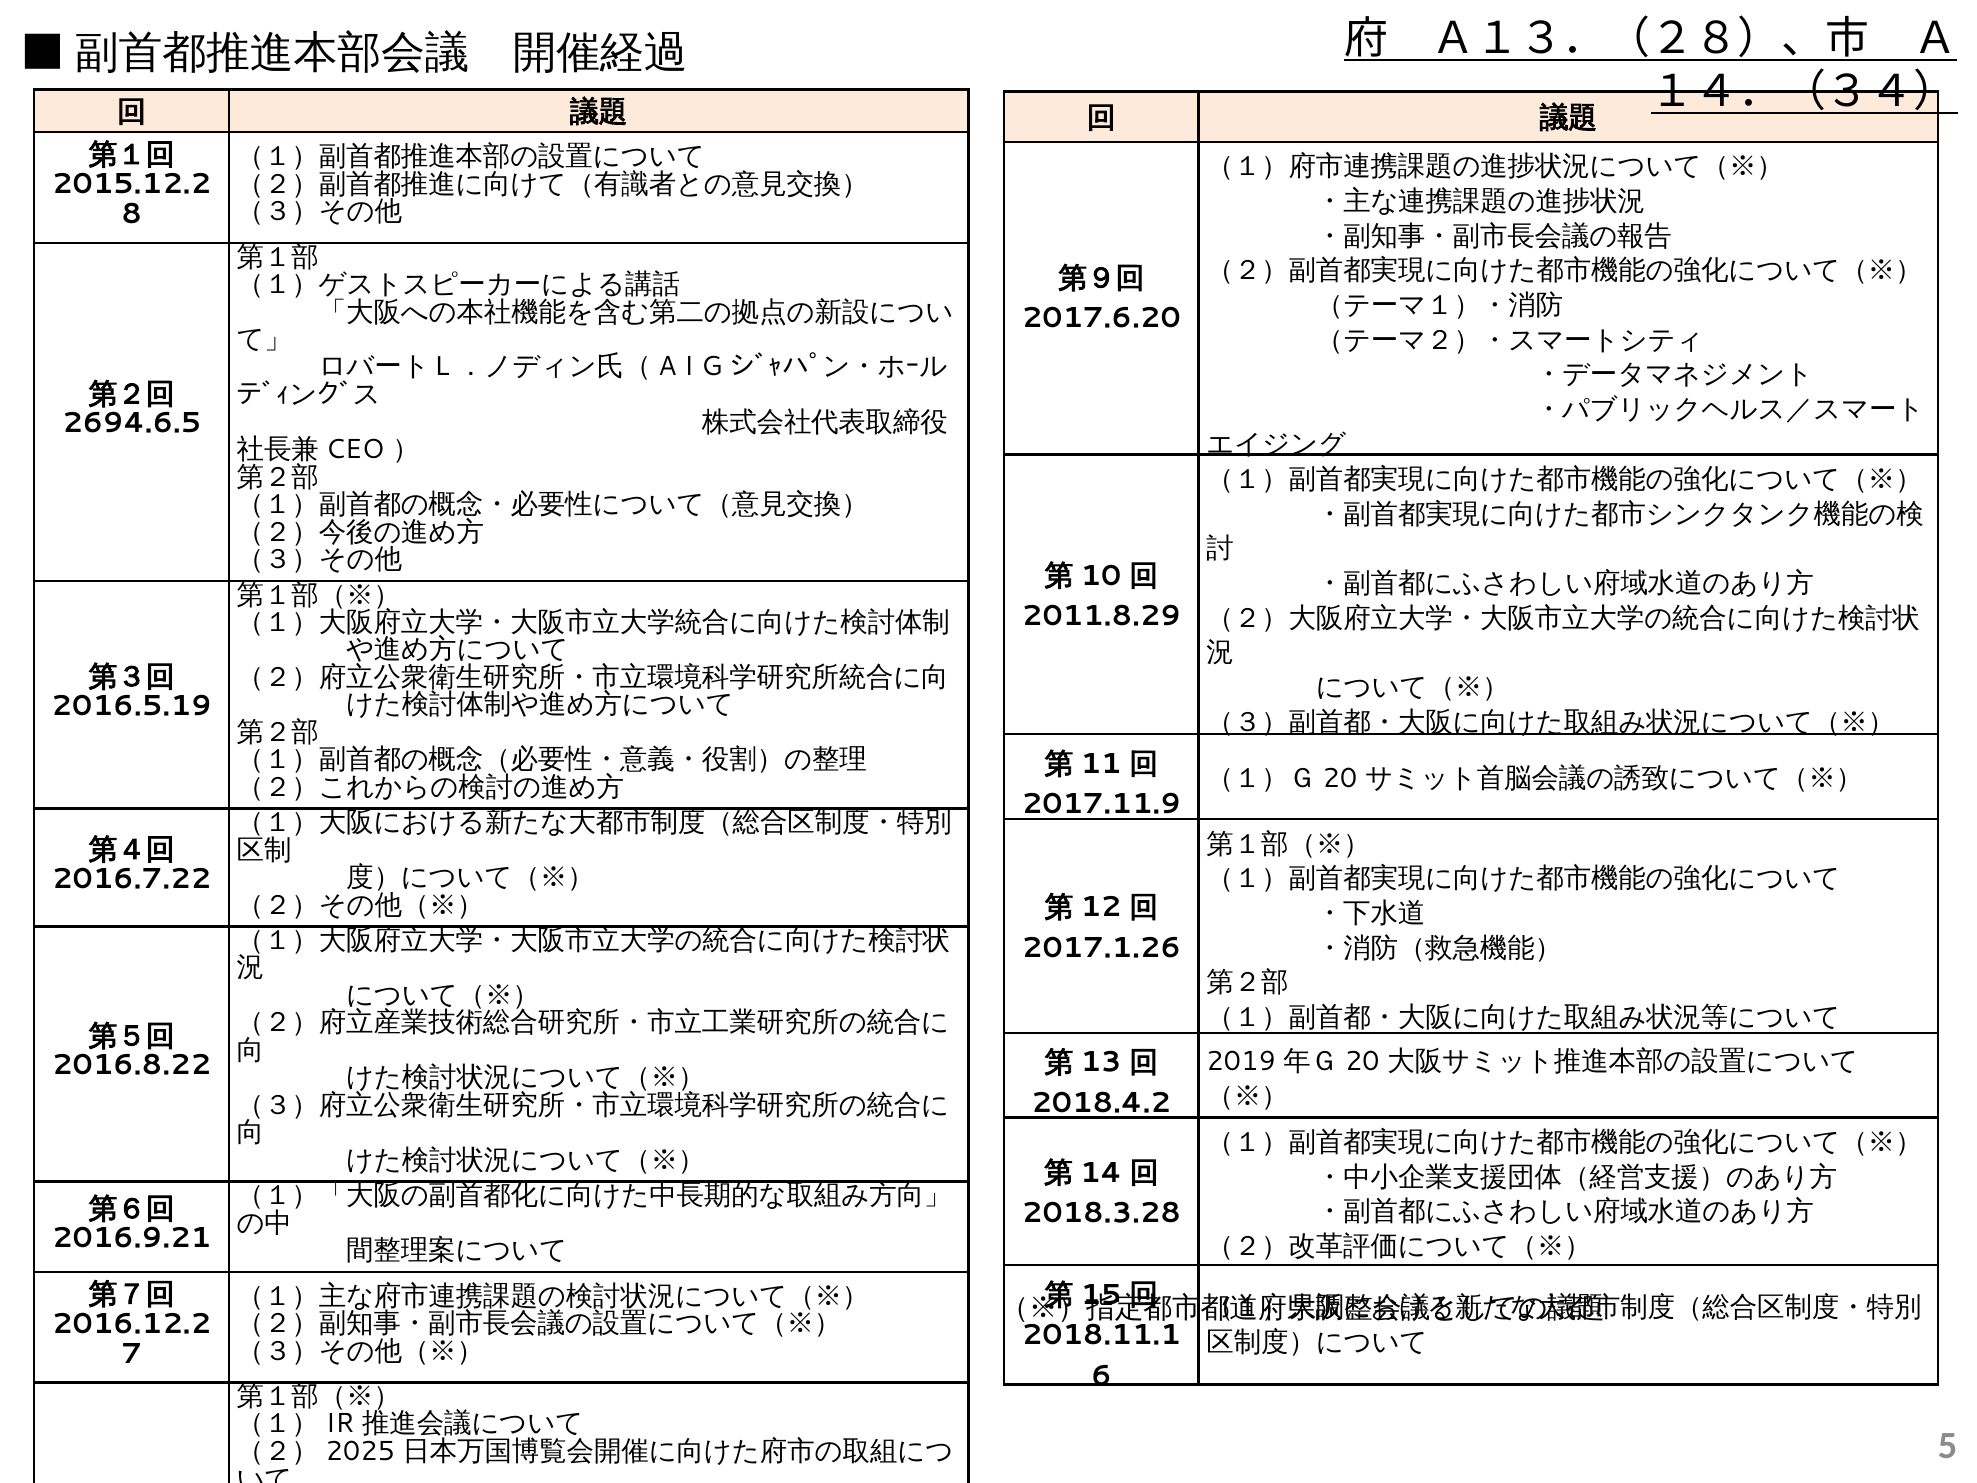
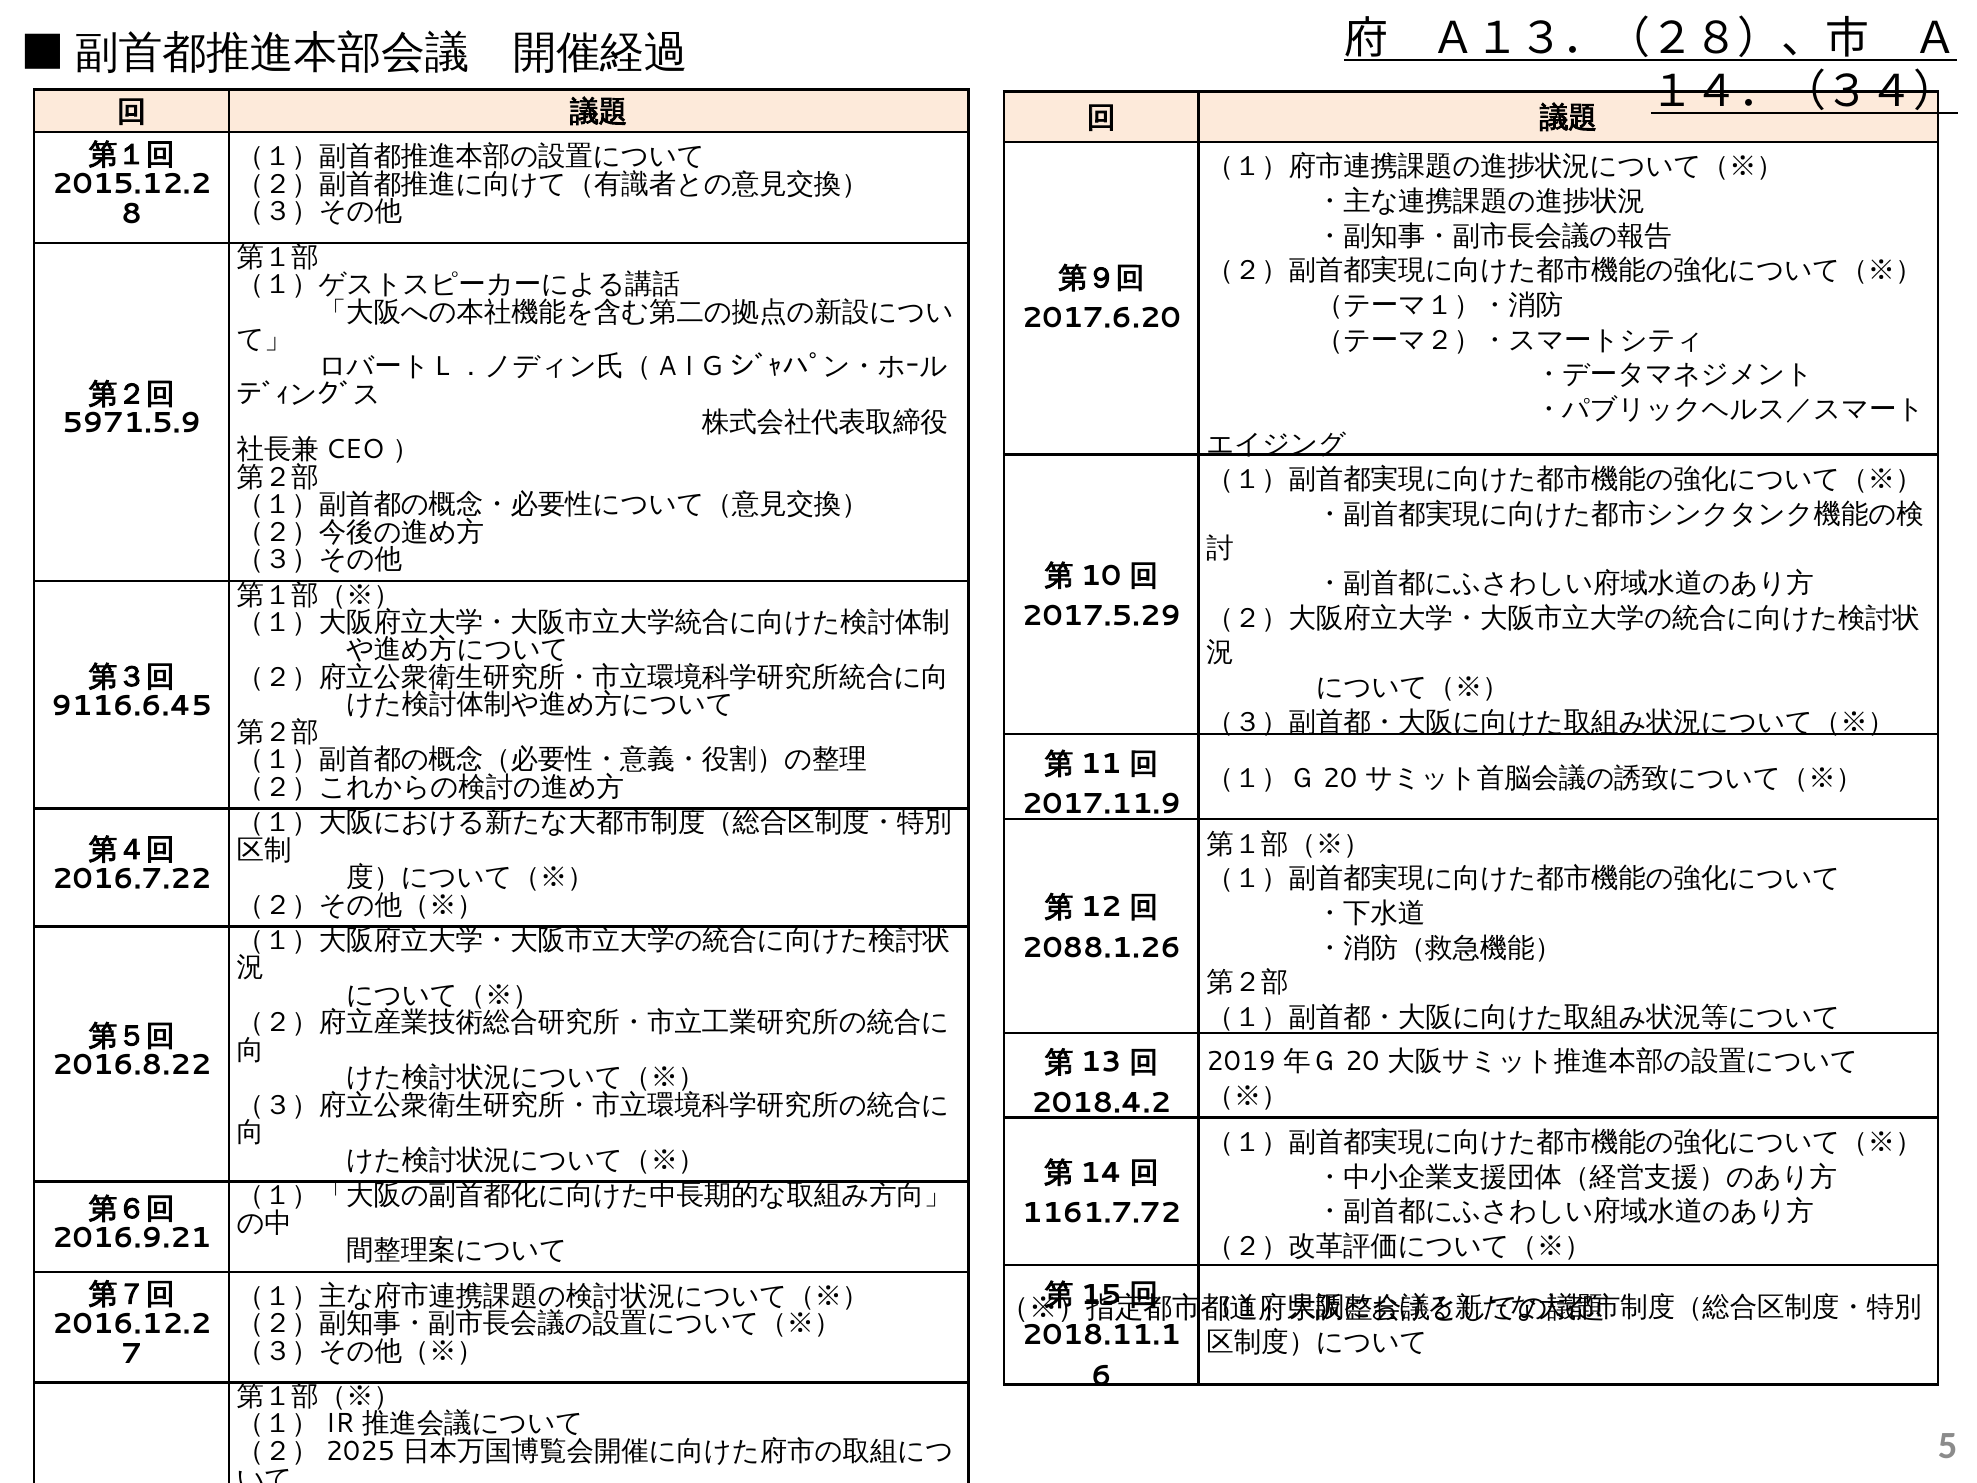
2694.6.5: 2694.6.5 -> 5971.5.9
2011.8.29: 2011.8.29 -> 2017.5.29
2016.5.19: 2016.5.19 -> 9116.6.45
2017.1.26: 2017.1.26 -> 2088.1.26
2018.3.28: 2018.3.28 -> 1161.7.72
